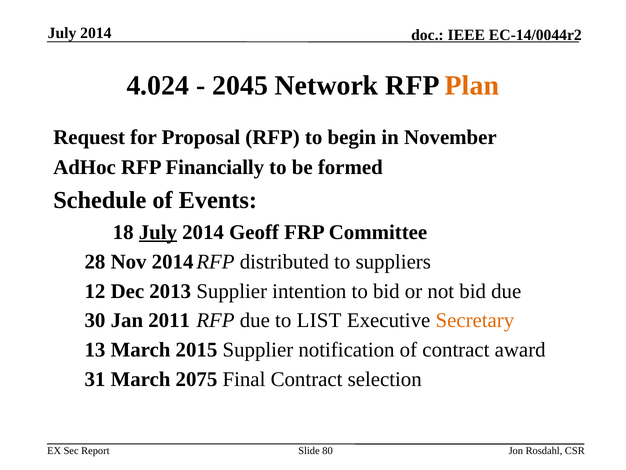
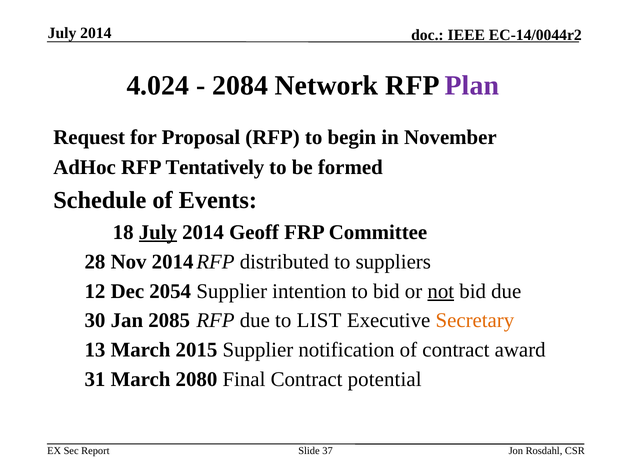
2045: 2045 -> 2084
Plan colour: orange -> purple
Financially: Financially -> Tentatively
2013: 2013 -> 2054
not underline: none -> present
2011: 2011 -> 2085
2075: 2075 -> 2080
selection: selection -> potential
80: 80 -> 37
